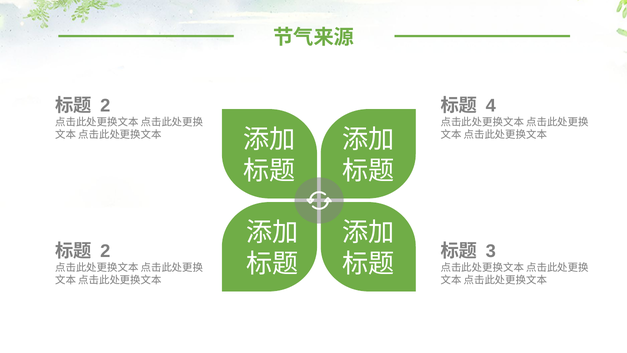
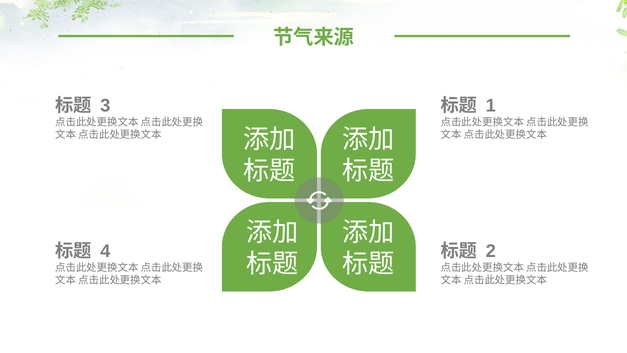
2 at (105, 106): 2 -> 3
4: 4 -> 1
2 at (105, 251): 2 -> 4
3: 3 -> 2
